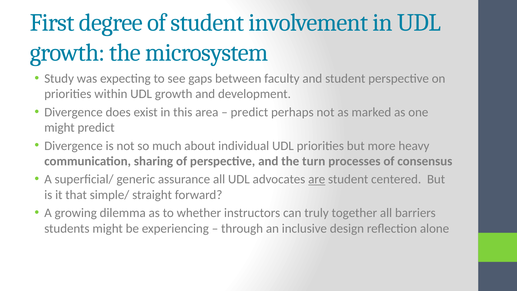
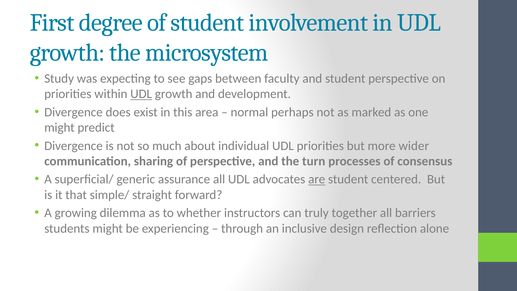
UDL at (141, 94) underline: none -> present
predict at (249, 112): predict -> normal
heavy: heavy -> wider
